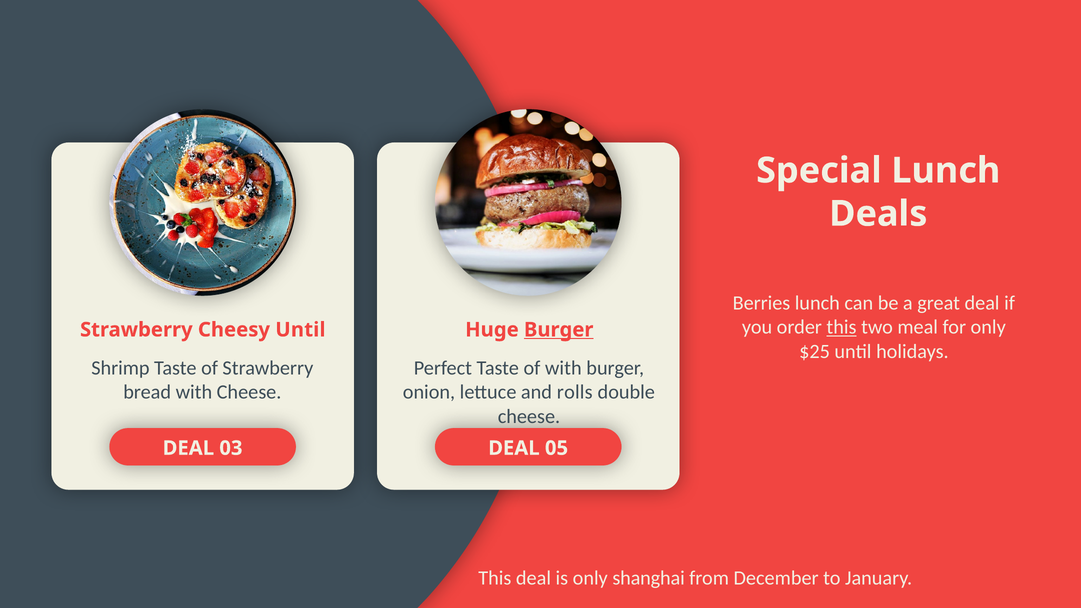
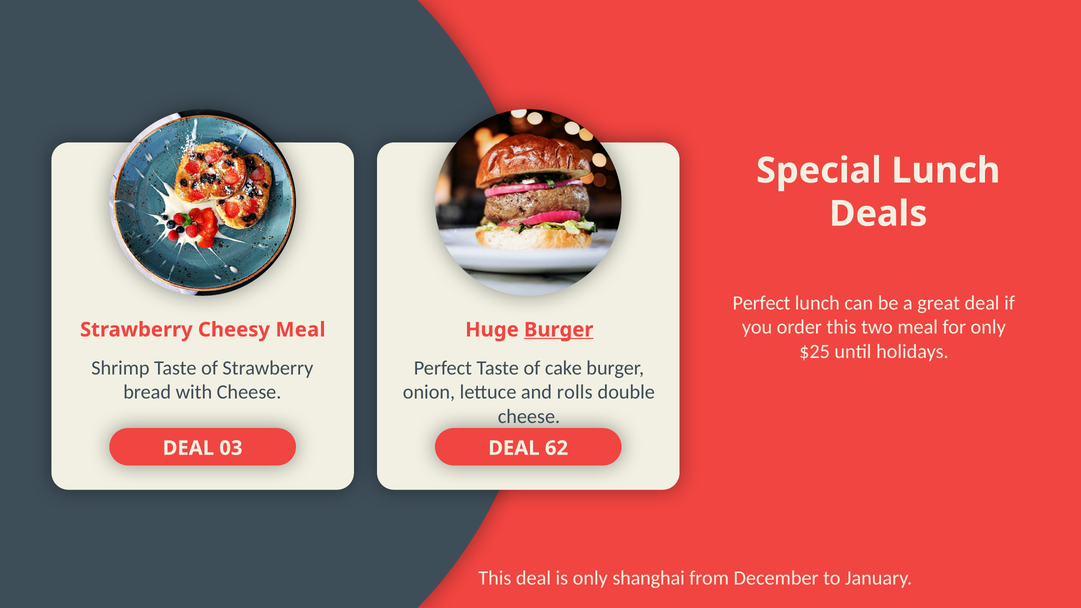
Berries at (761, 303): Berries -> Perfect
this at (841, 327) underline: present -> none
Cheesy Until: Until -> Meal
of with: with -> cake
05: 05 -> 62
